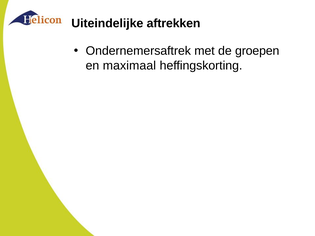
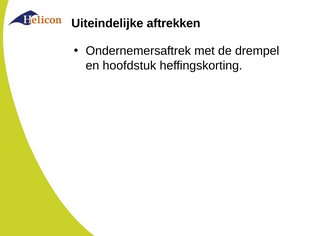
groepen: groepen -> drempel
maximaal: maximaal -> hoofdstuk
